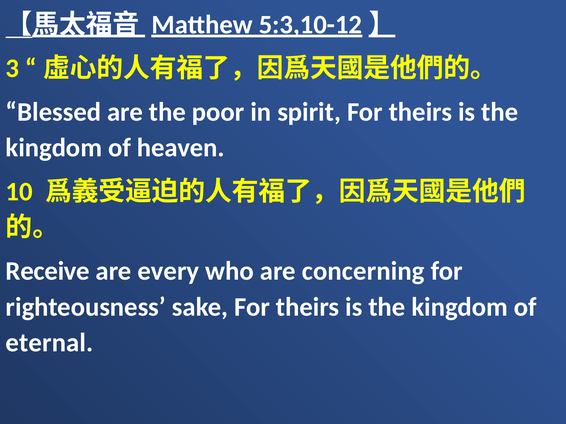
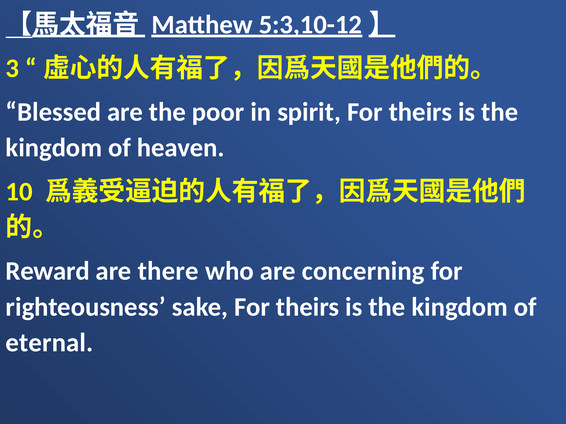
Receive: Receive -> Reward
every: every -> there
